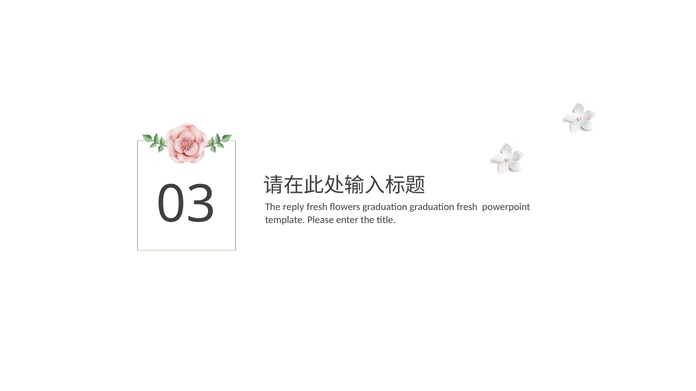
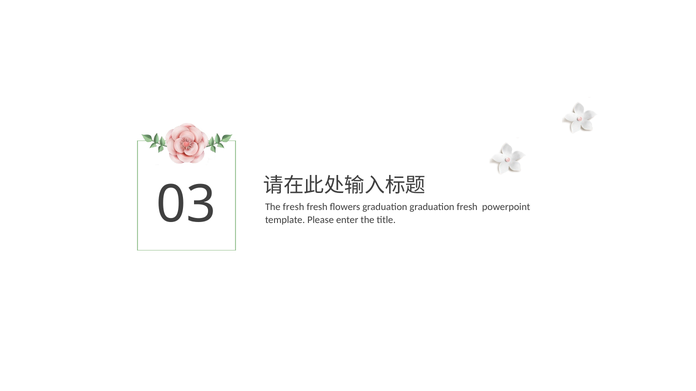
The reply: reply -> fresh
